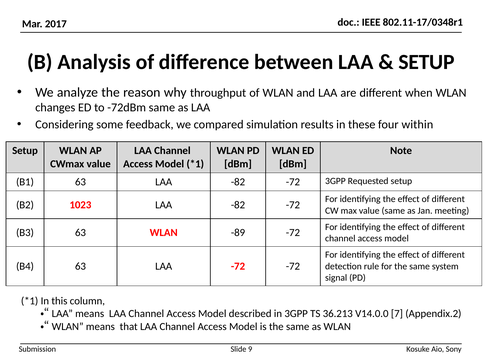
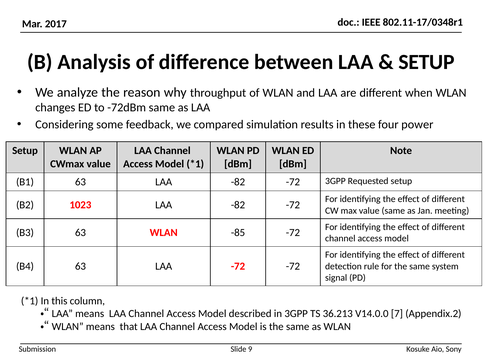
within: within -> power
-89: -89 -> -85
